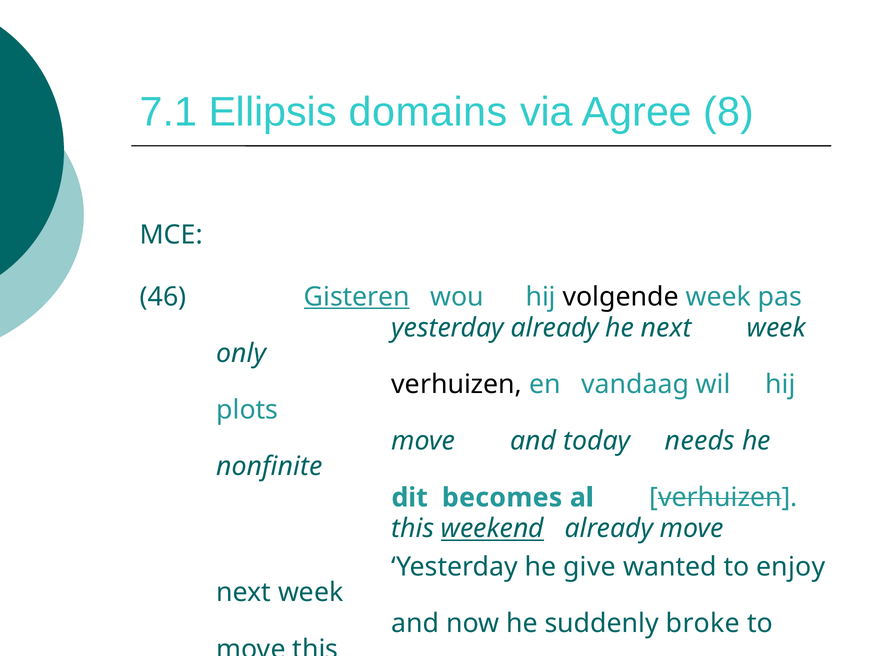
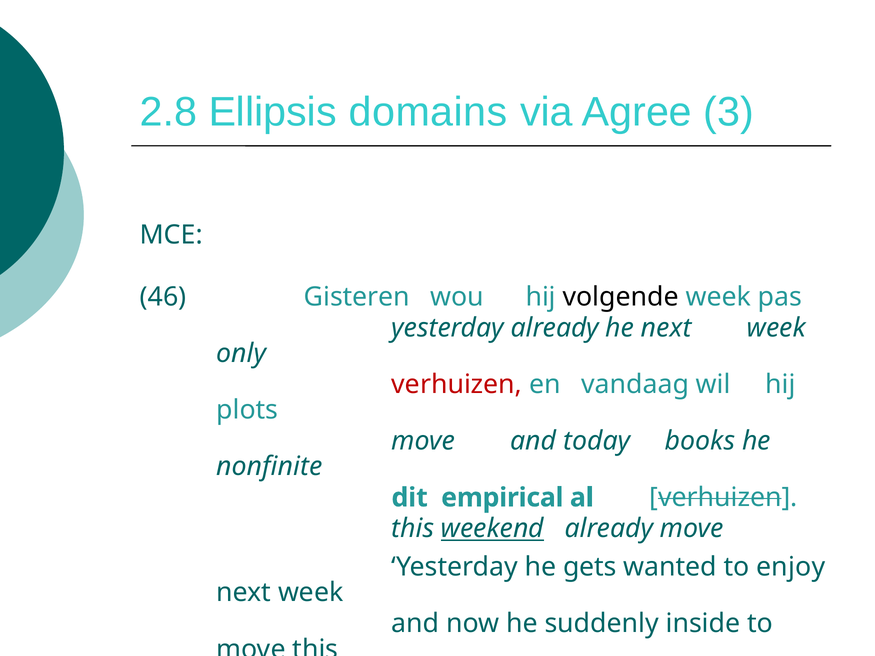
7.1: 7.1 -> 2.8
8: 8 -> 3
Gisteren underline: present -> none
verhuizen at (457, 384) colour: black -> red
needs: needs -> books
becomes: becomes -> empirical
give: give -> gets
broke: broke -> inside
